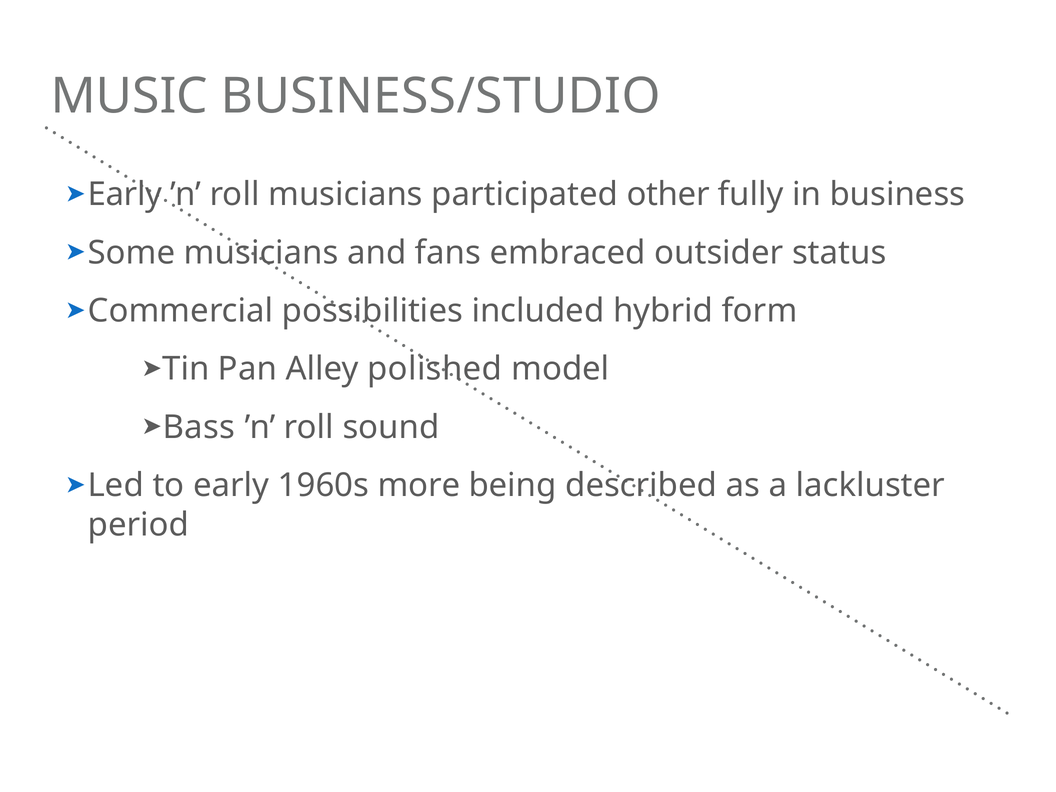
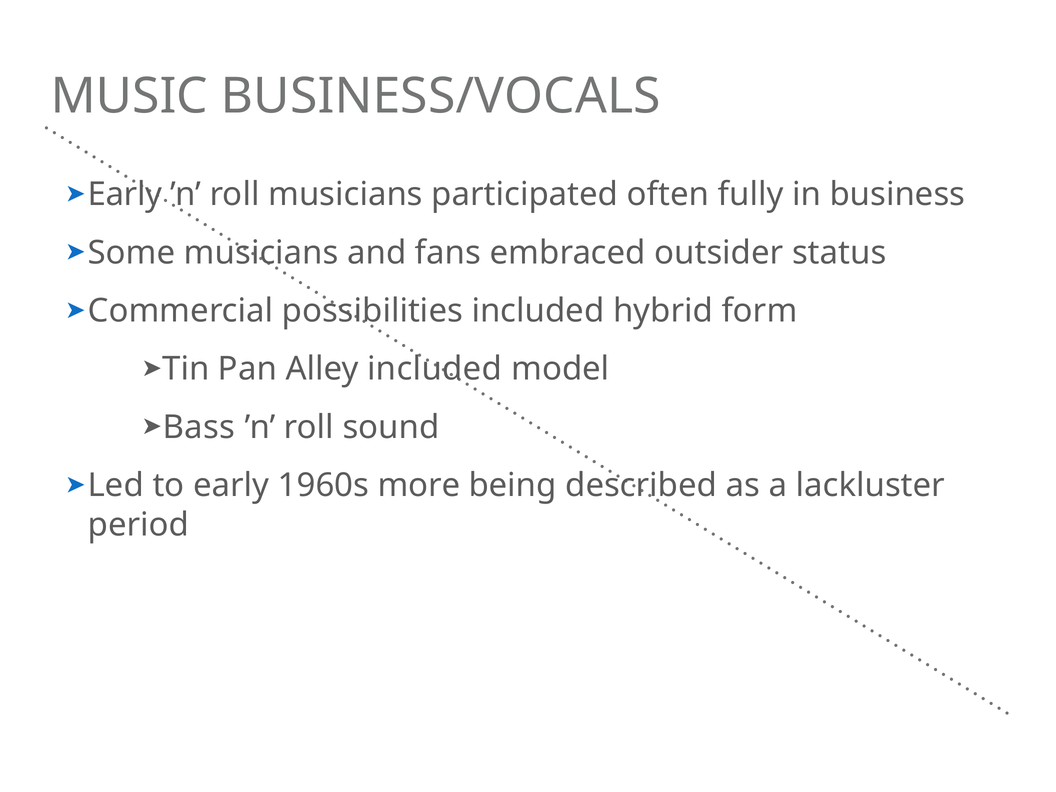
BUSINESS/STUDIO: BUSINESS/STUDIO -> BUSINESS/VOCALS
other: other -> often
Alley polished: polished -> included
